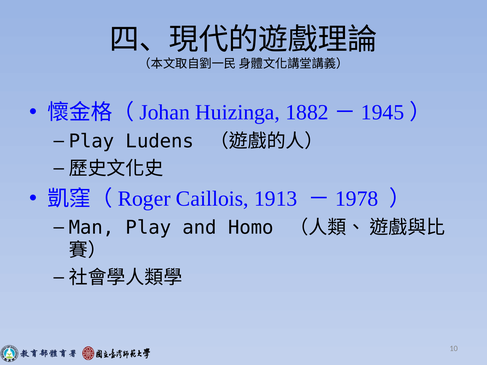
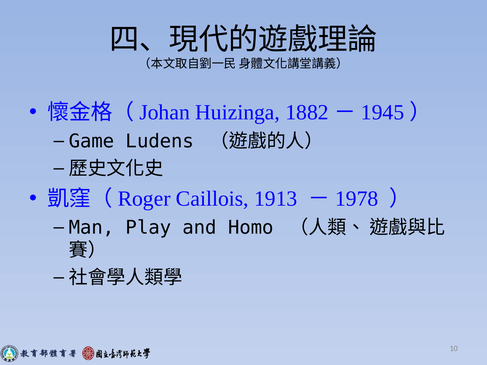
Play at (92, 141): Play -> Game
